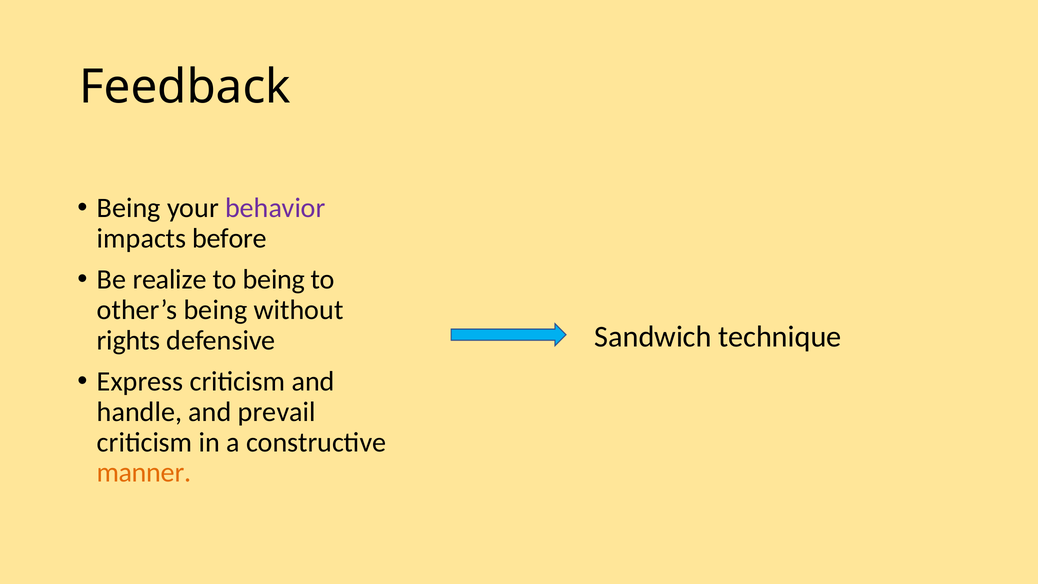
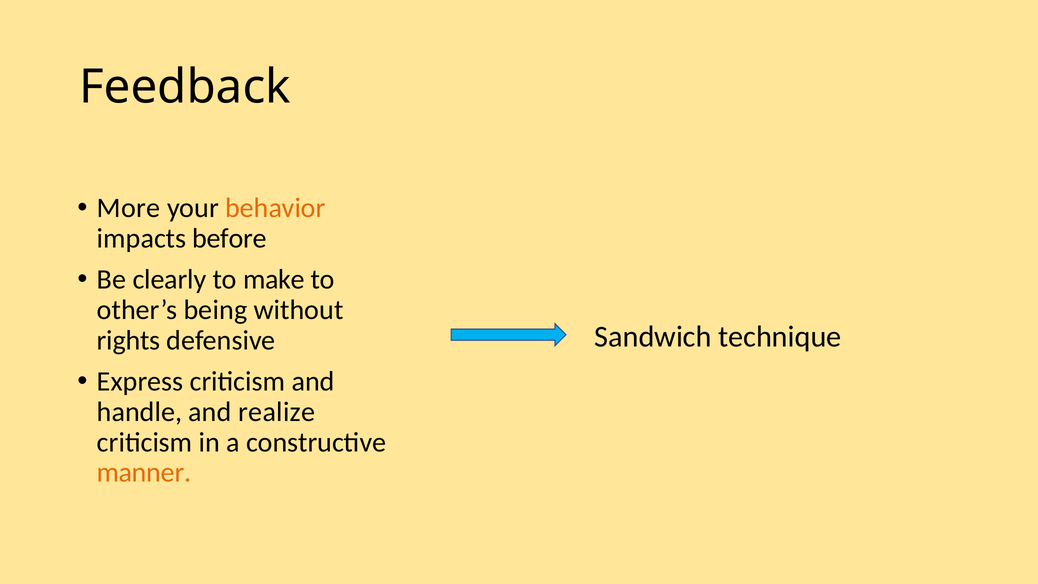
Being at (129, 208): Being -> More
behavior colour: purple -> orange
realize: realize -> clearly
to being: being -> make
prevail: prevail -> realize
